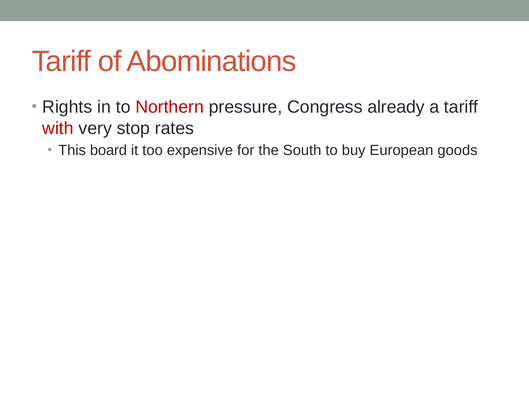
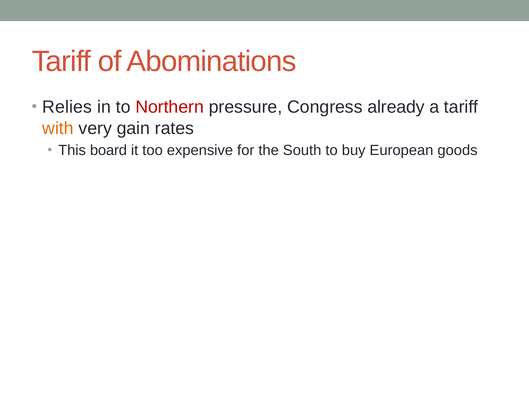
Rights: Rights -> Relies
with colour: red -> orange
stop: stop -> gain
